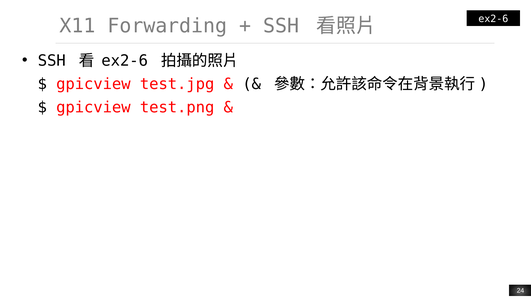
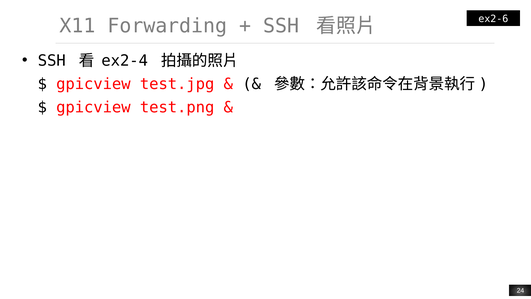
ex2-6 at (125, 61): ex2-6 -> ex2-4
